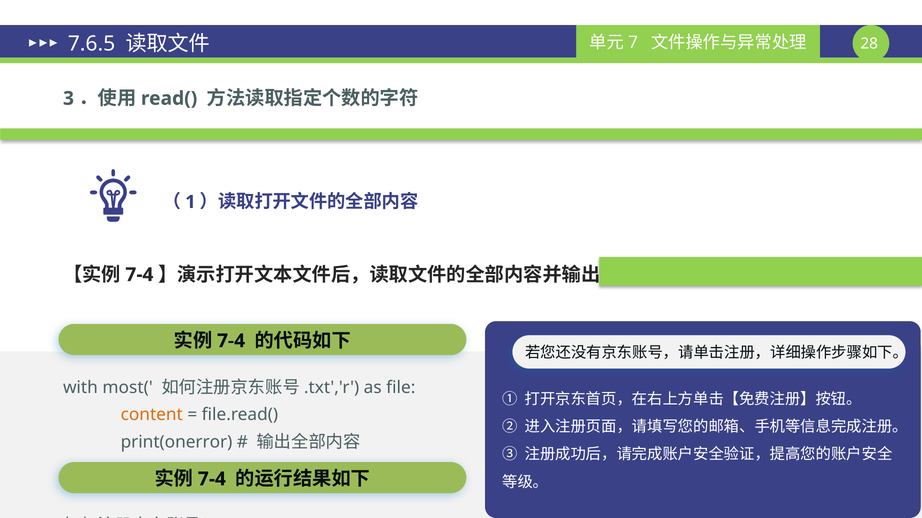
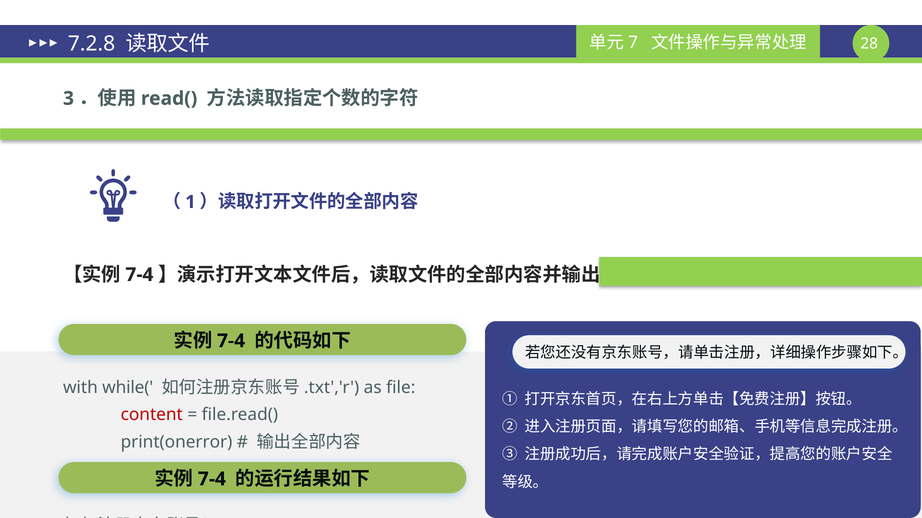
7.6.5: 7.6.5 -> 7.2.8
most(: most( -> while(
content colour: orange -> red
